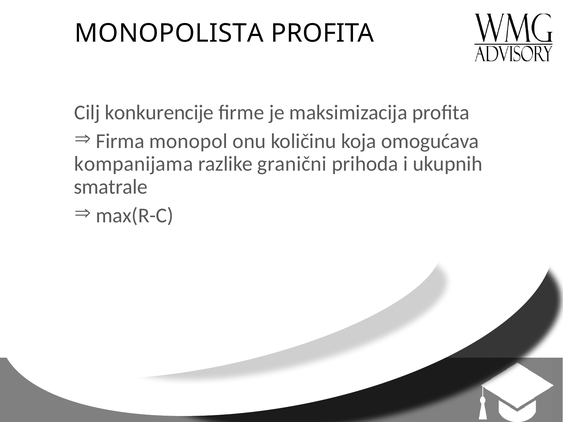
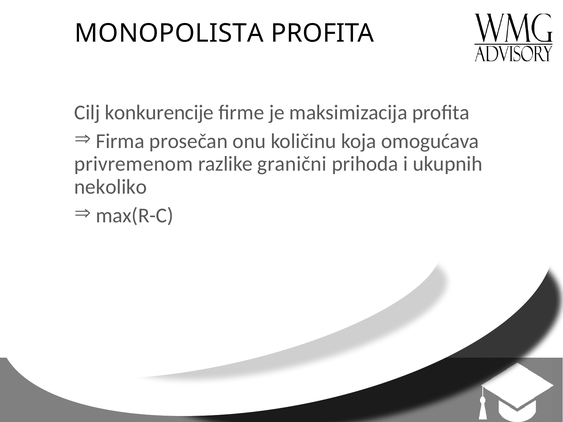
monopol: monopol -> prosečan
kompanijama: kompanijama -> privremenom
smatrale: smatrale -> nekoliko
